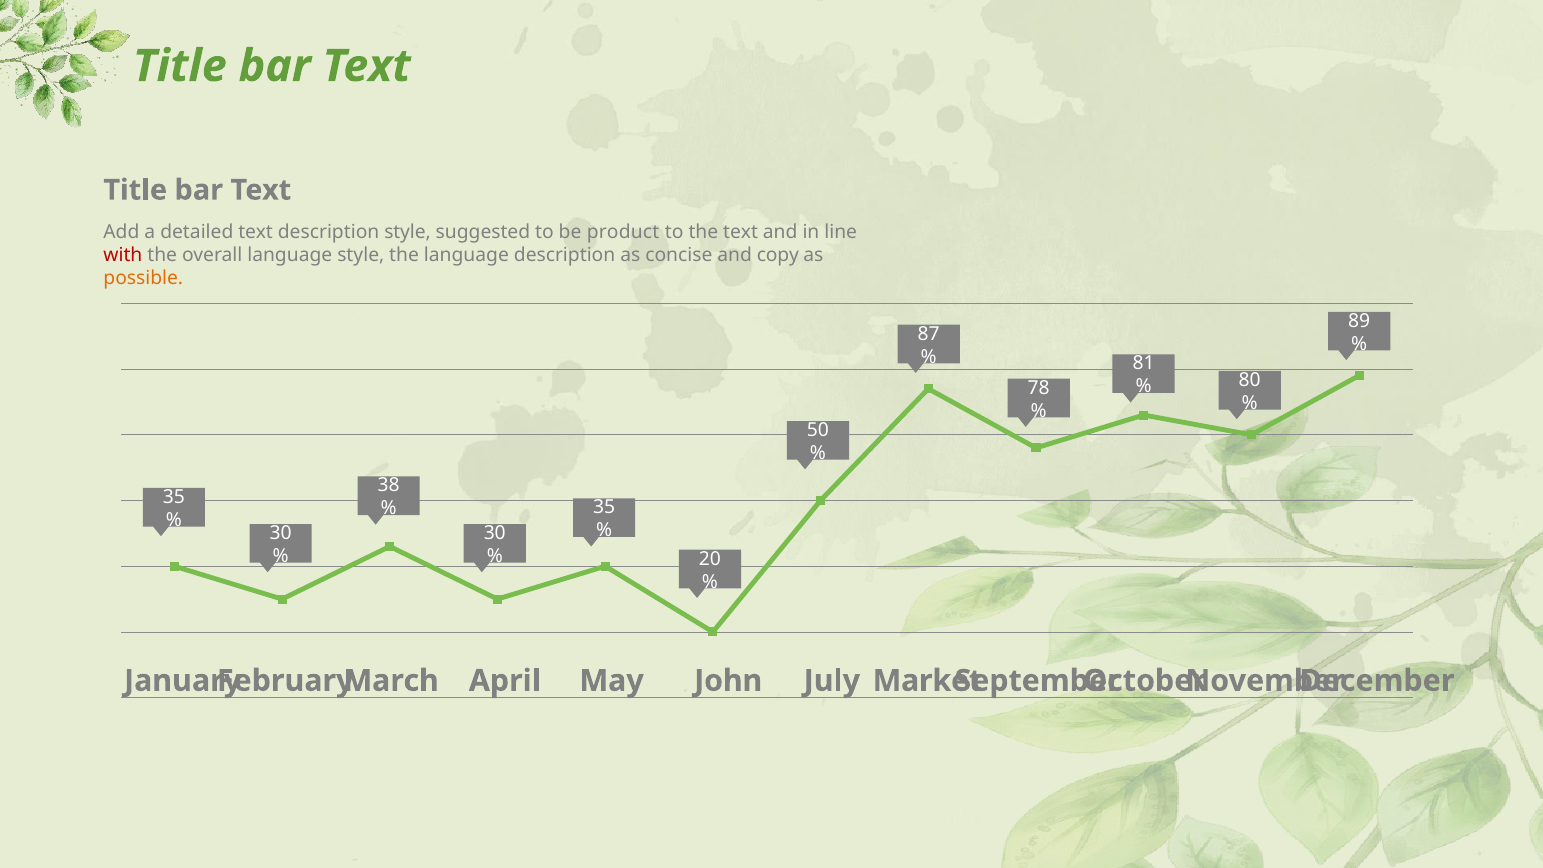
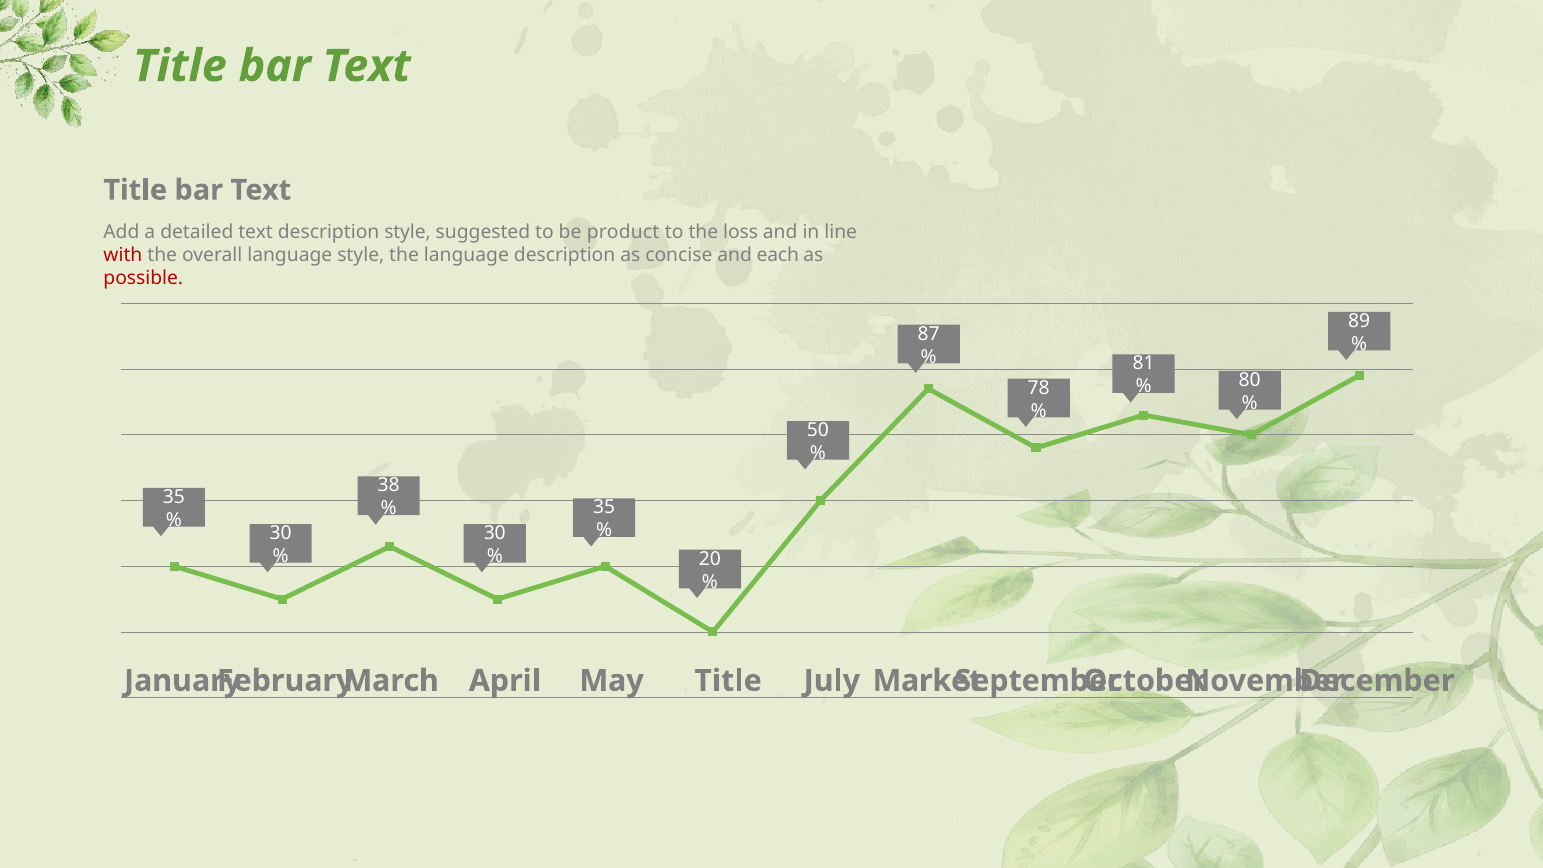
the text: text -> loss
copy: copy -> each
possible colour: orange -> red
May John: John -> Title
